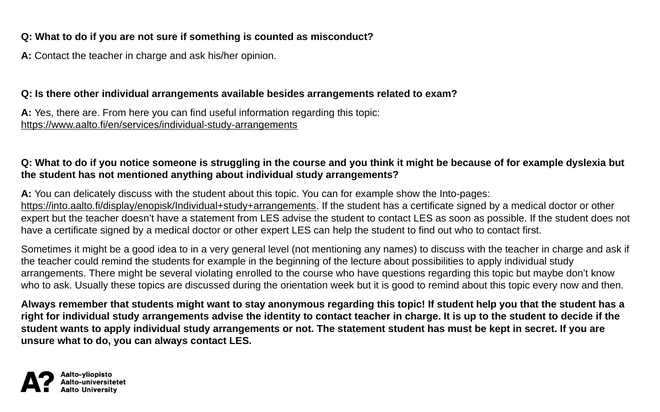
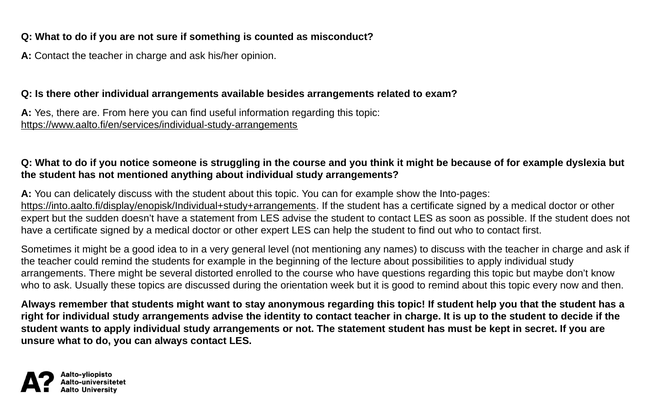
but the teacher: teacher -> sudden
violating: violating -> distorted
